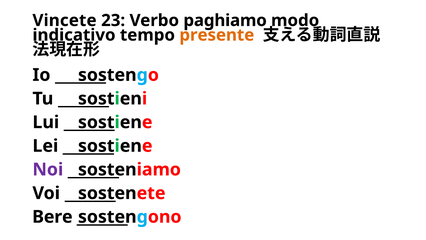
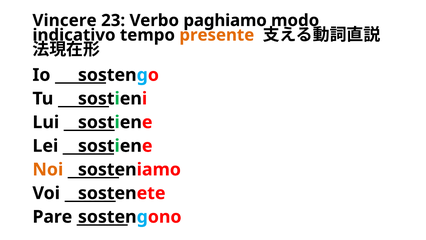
Vincete: Vincete -> Vincere
Noi colour: purple -> orange
Bere: Bere -> Pare
